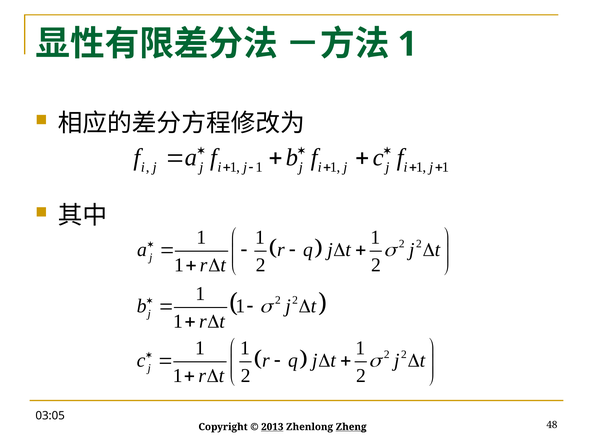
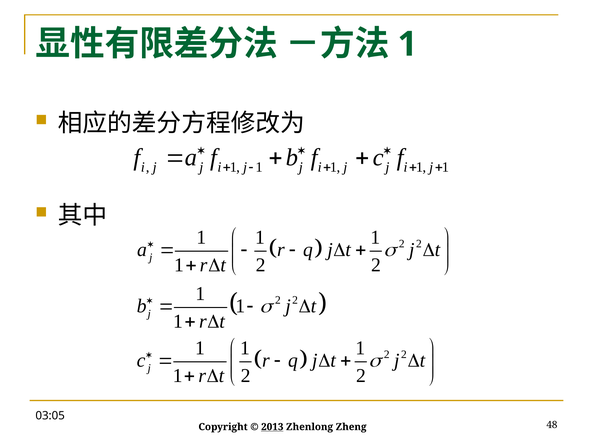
Zheng underline: present -> none
